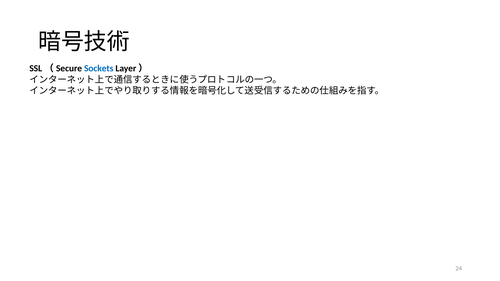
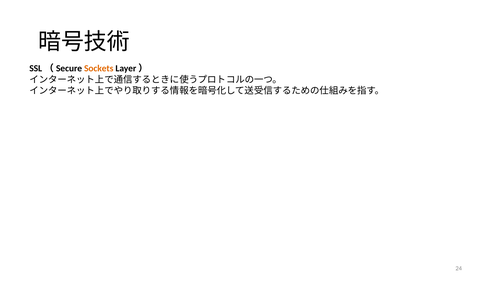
Sockets colour: blue -> orange
